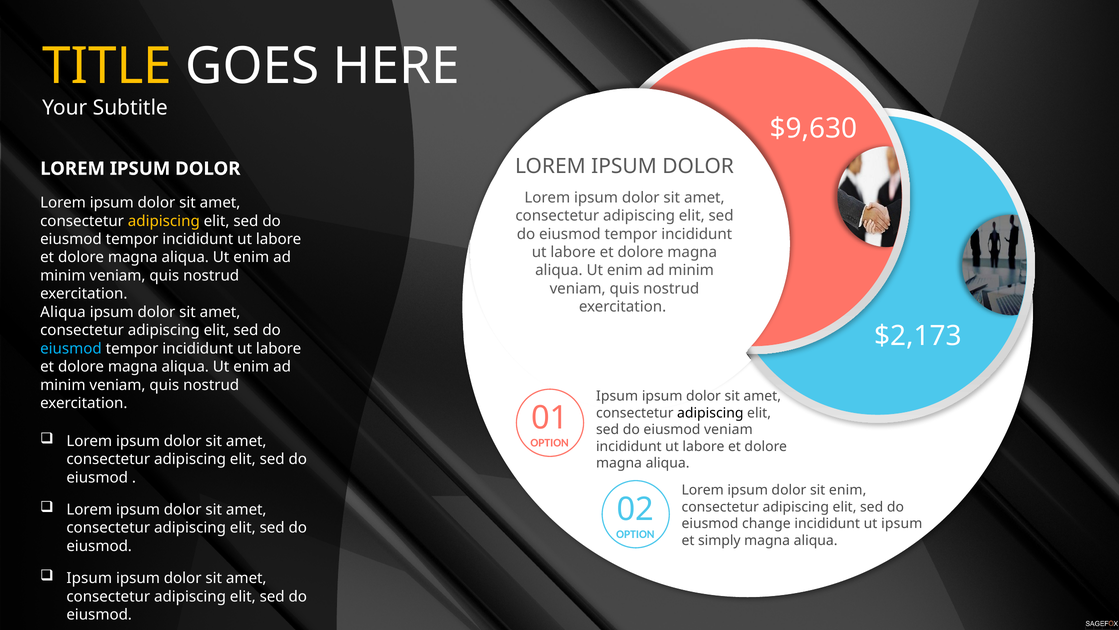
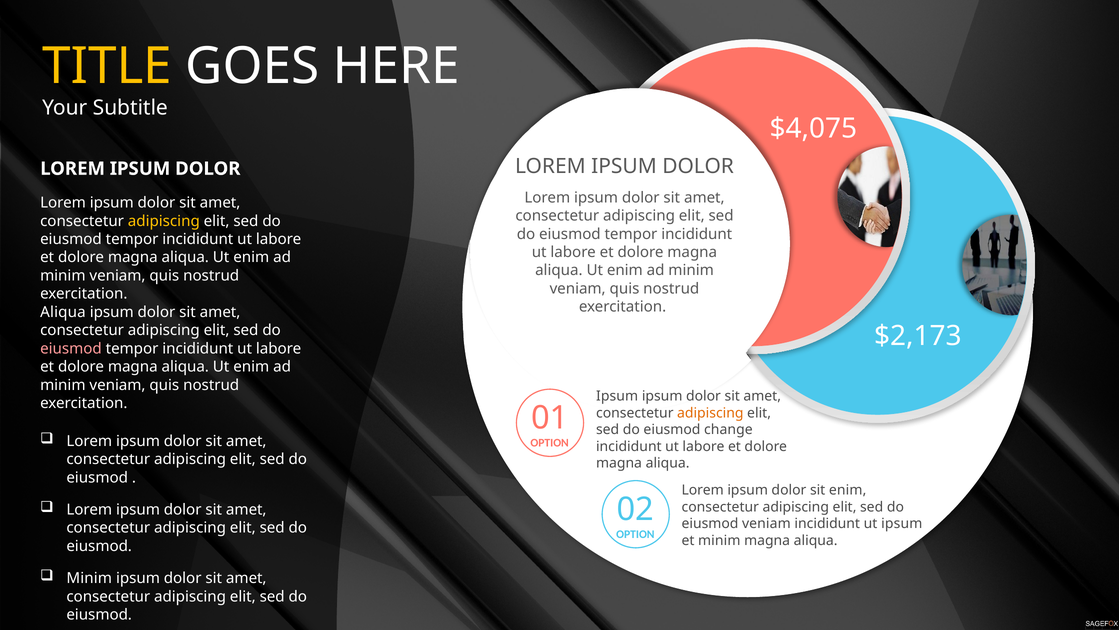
$9,630: $9,630 -> $4,075
eiusmod at (71, 348) colour: light blue -> pink
adipiscing at (710, 413) colour: black -> orange
eiusmod veniam: veniam -> change
eiusmod change: change -> veniam
et simply: simply -> minim
Ipsum at (89, 578): Ipsum -> Minim
